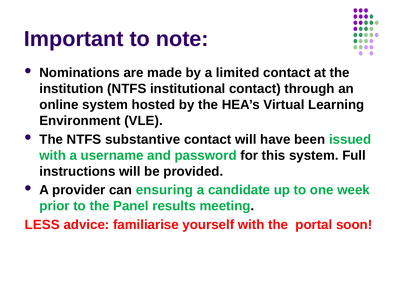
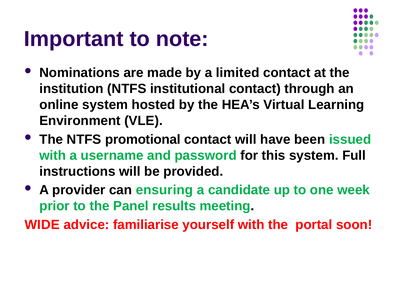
substantive: substantive -> promotional
LESS: LESS -> WIDE
